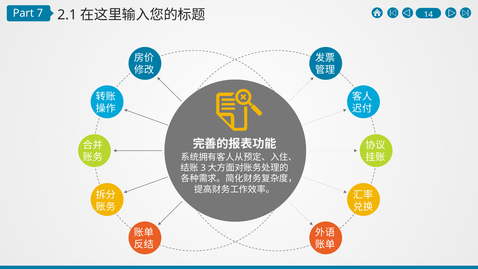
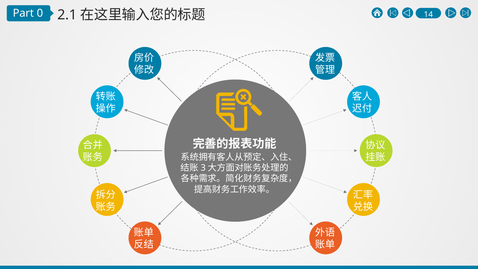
7: 7 -> 0
